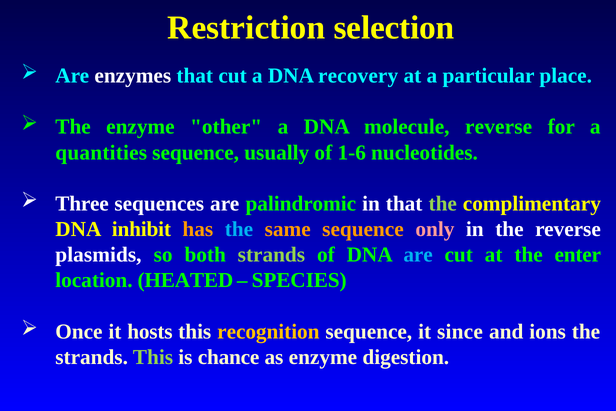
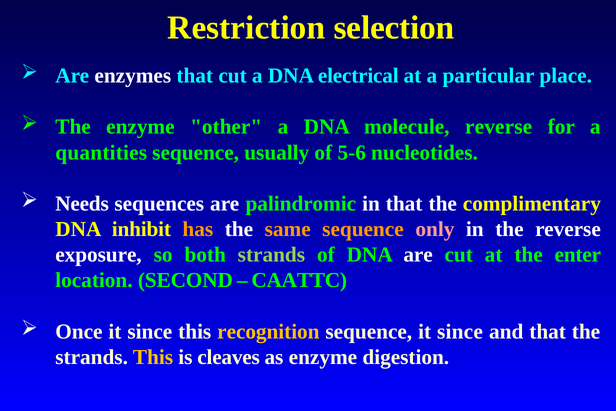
recovery: recovery -> electrical
1-6: 1-6 -> 5-6
Three: Three -> Needs
the at (443, 203) colour: light green -> white
the at (239, 229) colour: light blue -> white
plasmids: plasmids -> exposure
are at (418, 255) colour: light blue -> white
HEATED: HEATED -> SECOND
SPECIES: SPECIES -> CAATTC
Once it hosts: hosts -> since
and ions: ions -> that
This at (153, 357) colour: light green -> yellow
chance: chance -> cleaves
